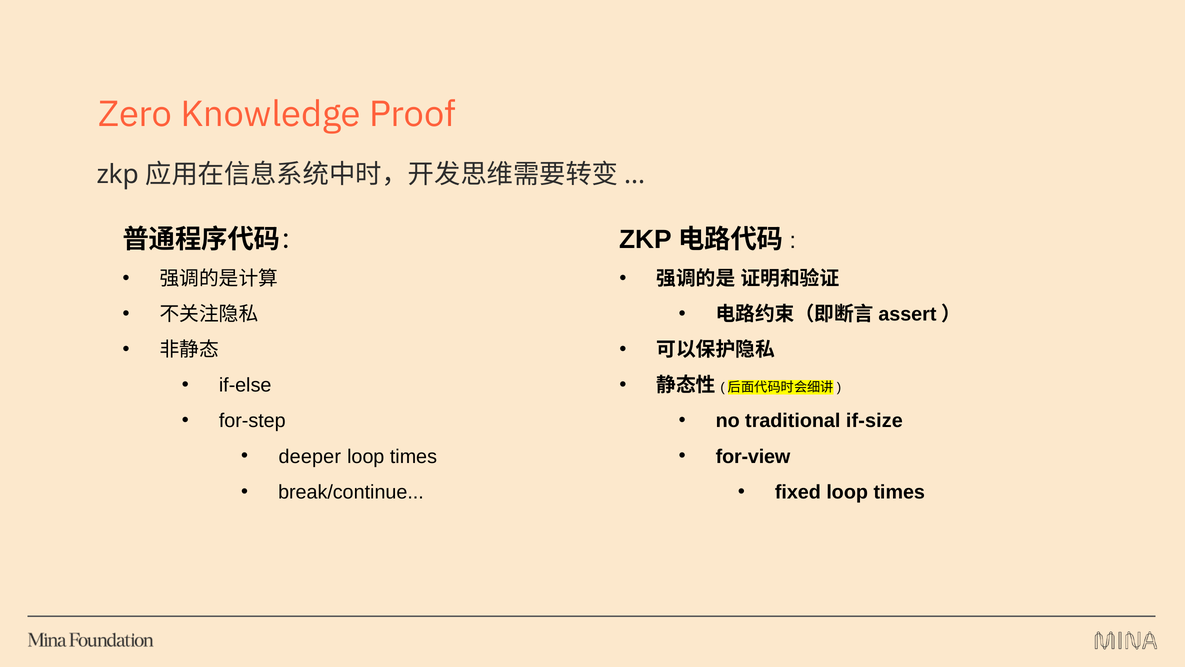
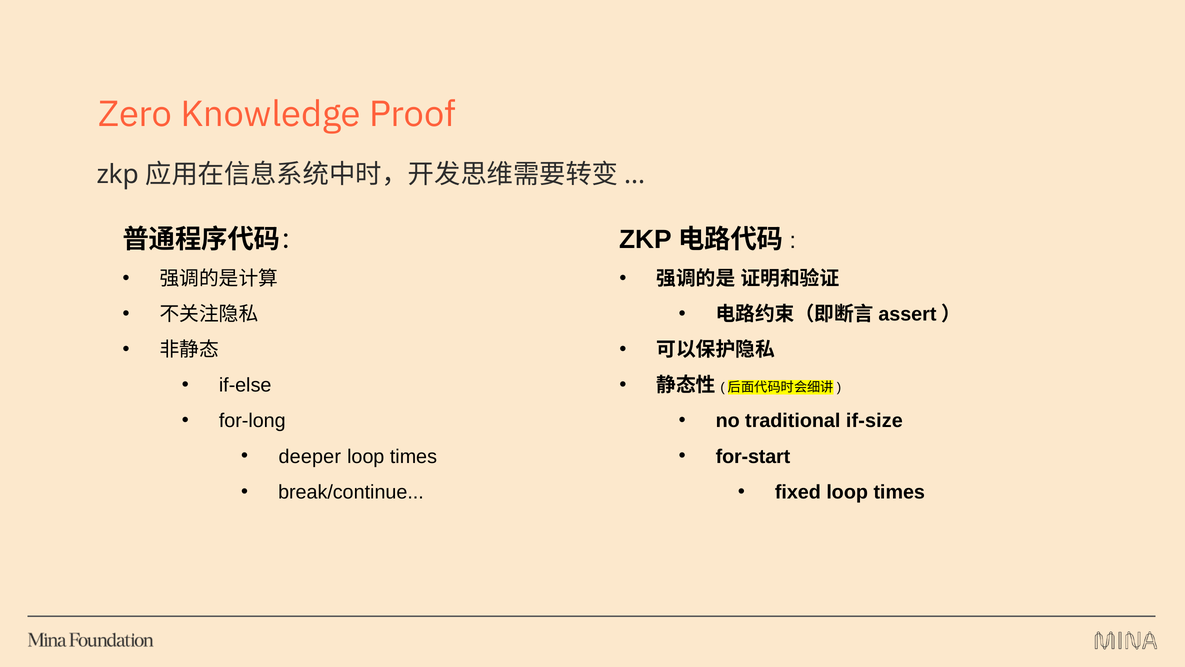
for-step: for-step -> for-long
for-view: for-view -> for-start
